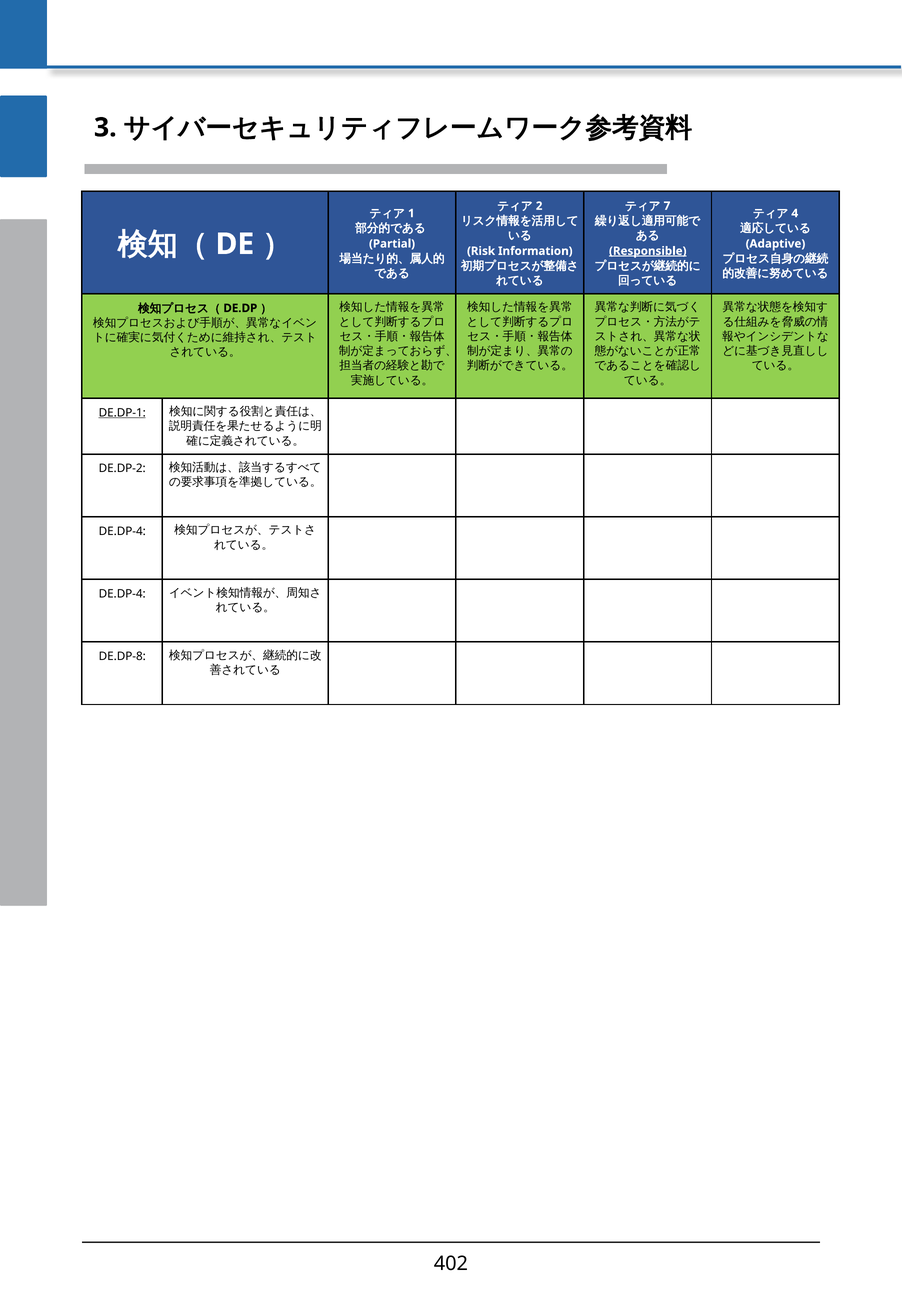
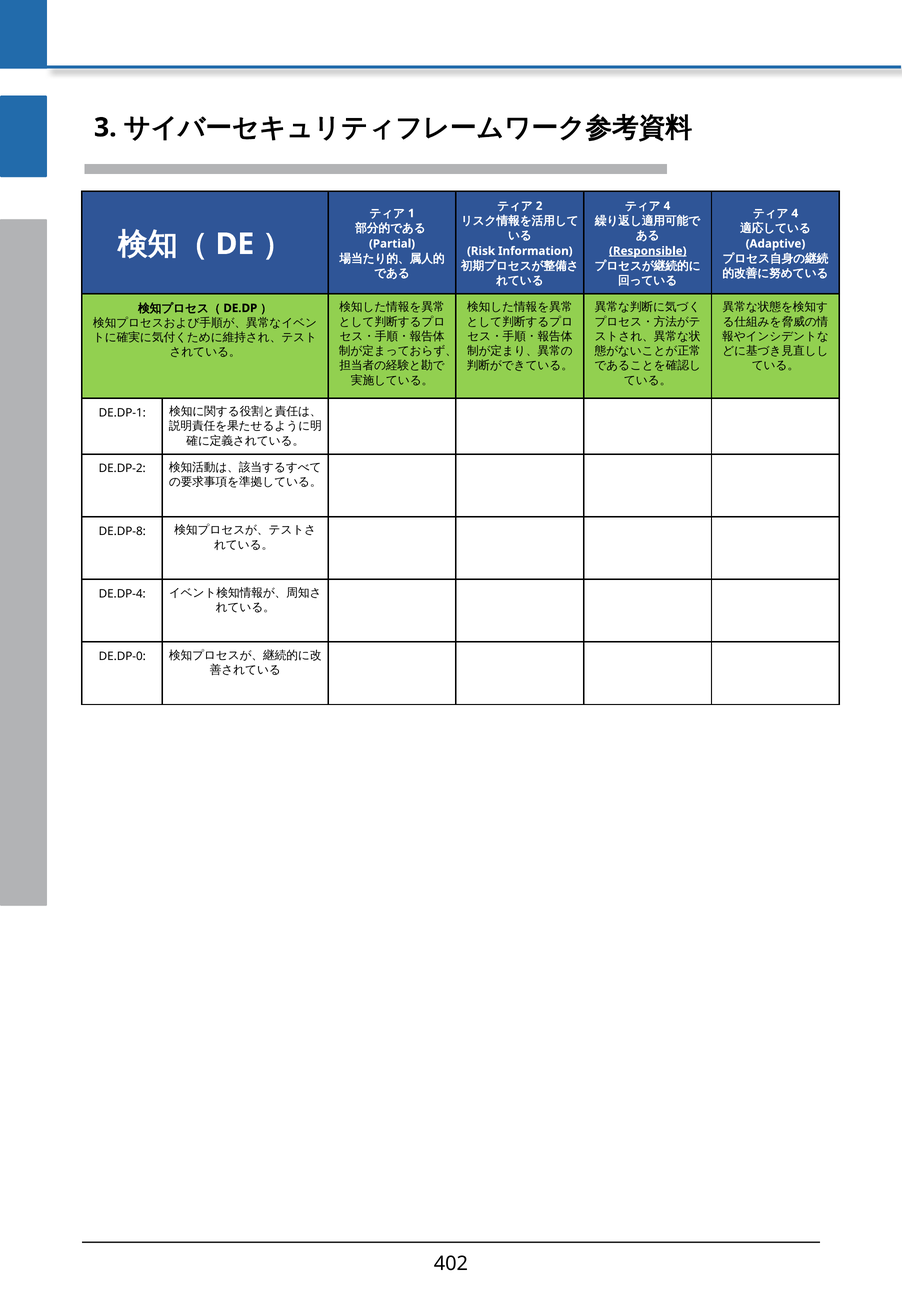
7 at (667, 206): 7 -> 4
DE.DP-1 underline: present -> none
DE.DP-4 at (122, 531): DE.DP-4 -> DE.DP-8
DE.DP-8: DE.DP-8 -> DE.DP-0
